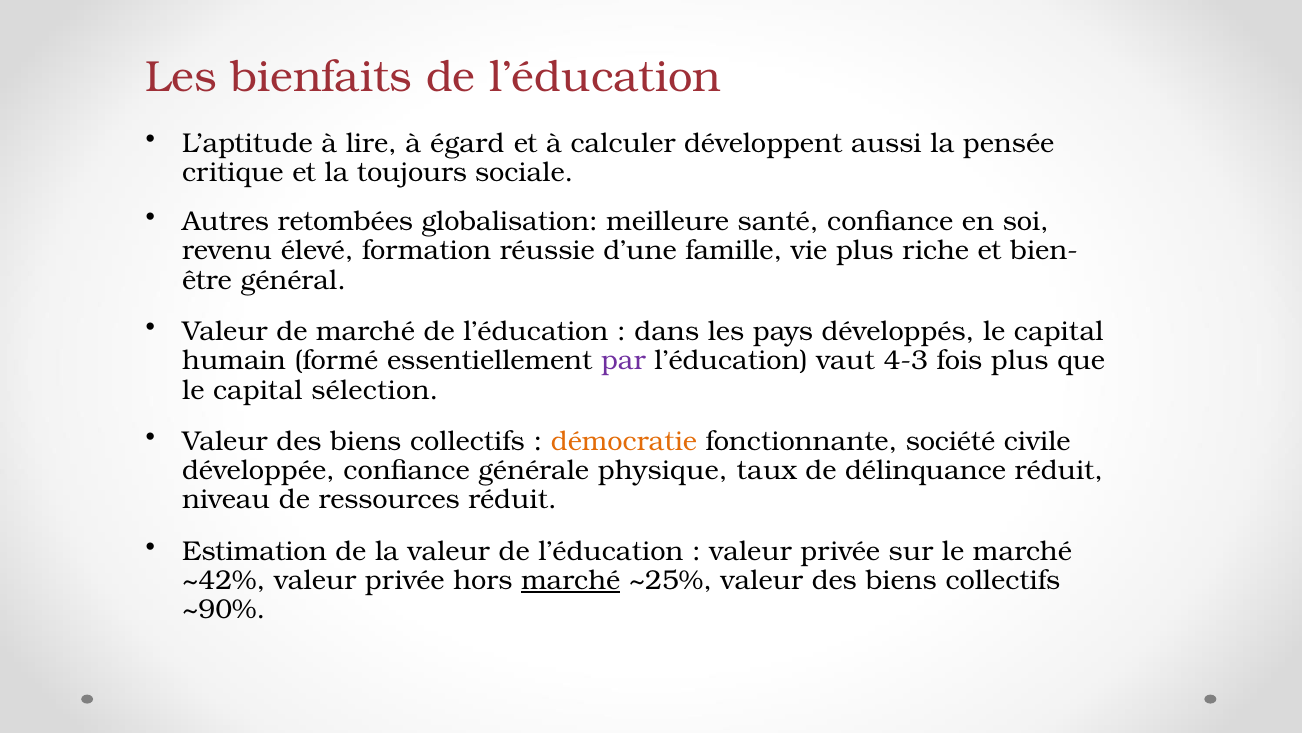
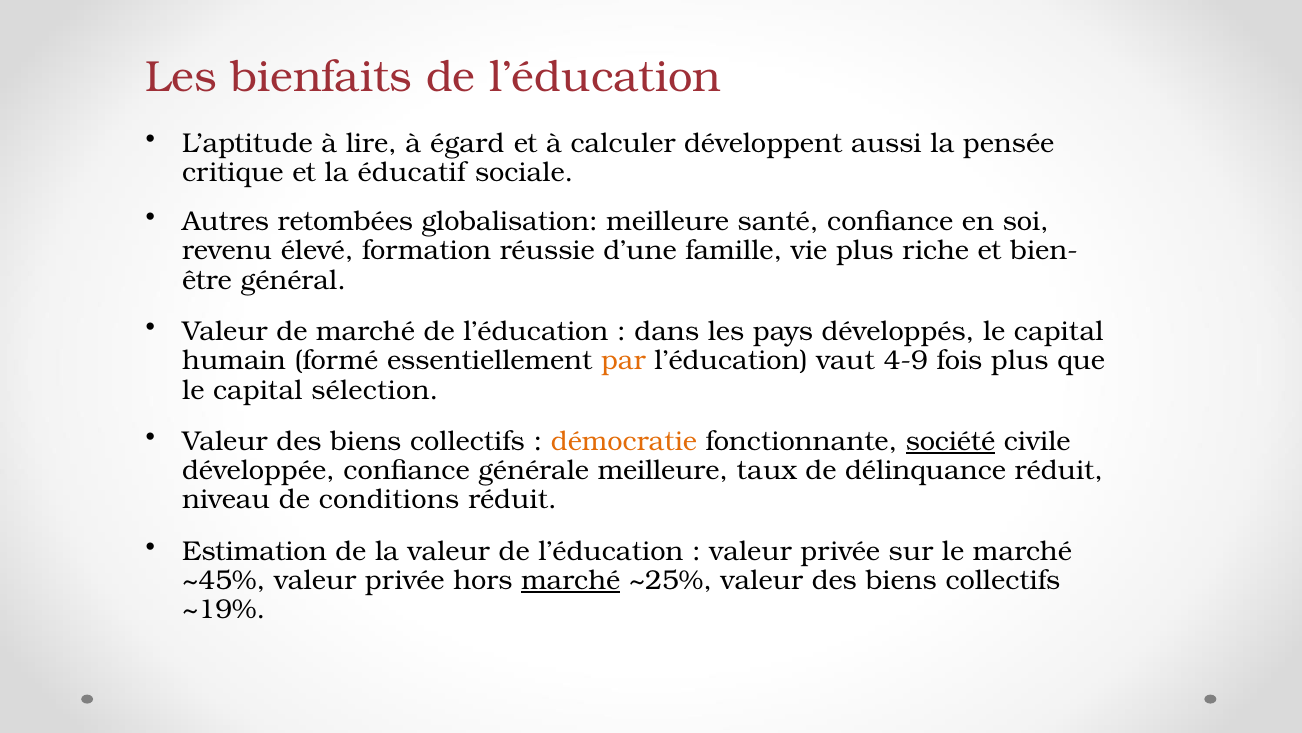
toujours: toujours -> éducatif
par colour: purple -> orange
4-3: 4-3 -> 4-9
société underline: none -> present
générale physique: physique -> meilleure
ressources: ressources -> conditions
~42%: ~42% -> ~45%
~90%: ~90% -> ~19%
